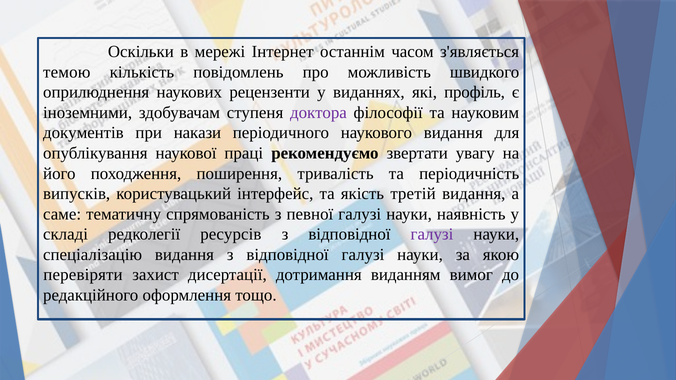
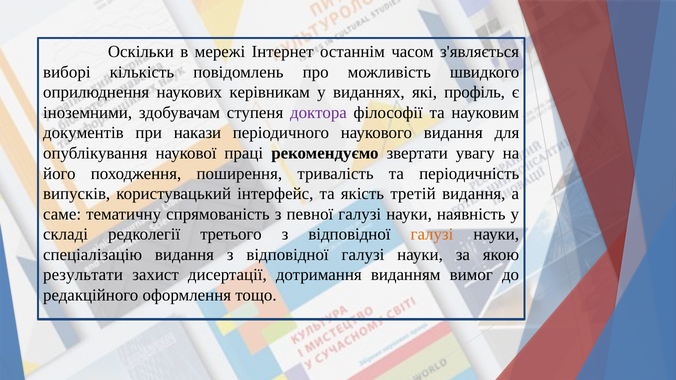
темою: темою -> виборі
рецензенти: рецензенти -> керівникам
ресурсів: ресурсів -> третього
галузі at (432, 234) colour: purple -> orange
перевіряти: перевіряти -> результати
